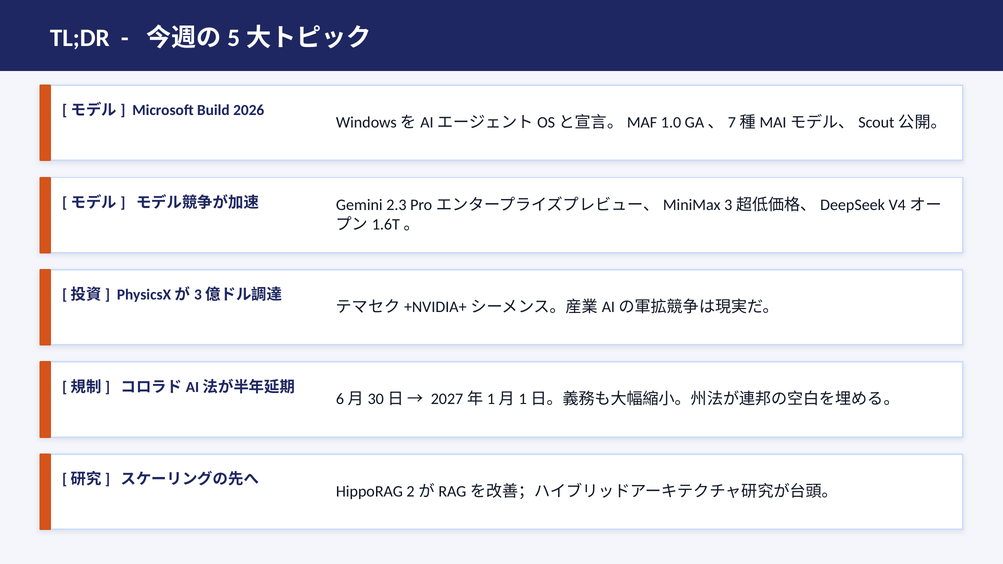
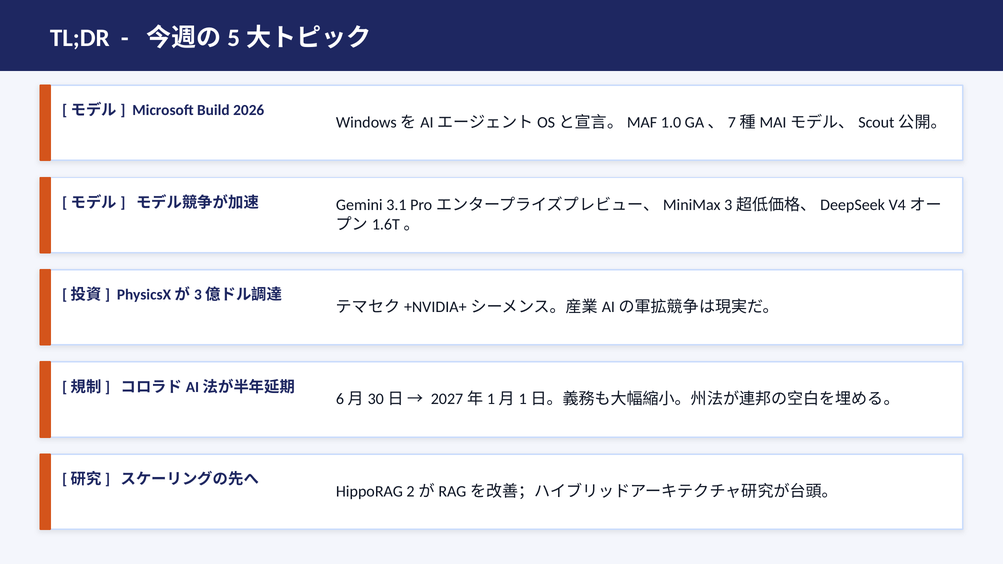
2.3: 2.3 -> 3.1
